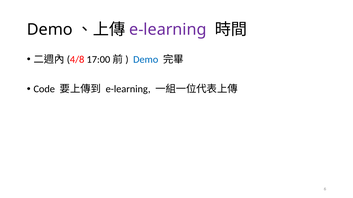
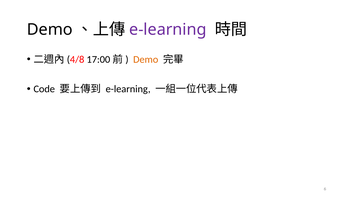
Demo at (146, 60) colour: blue -> orange
